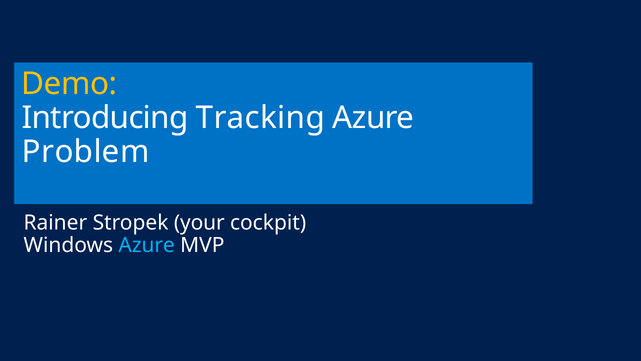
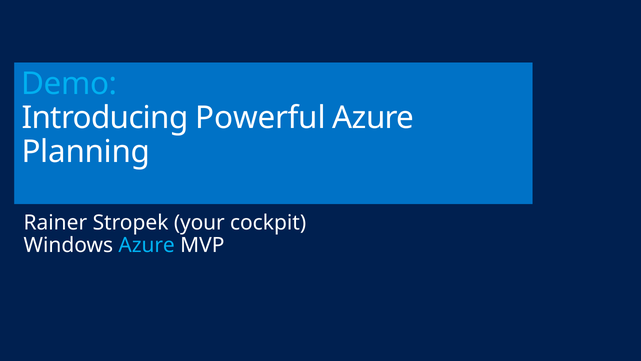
Demo colour: yellow -> light blue
Tracking: Tracking -> Powerful
Problem: Problem -> Planning
